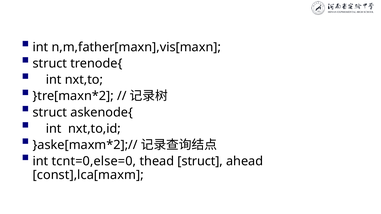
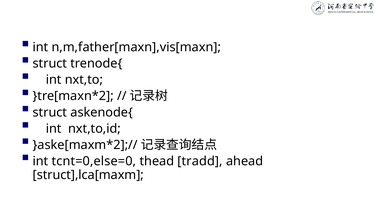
thead struct: struct -> tradd
const],lca[maxm: const],lca[maxm -> struct],lca[maxm
